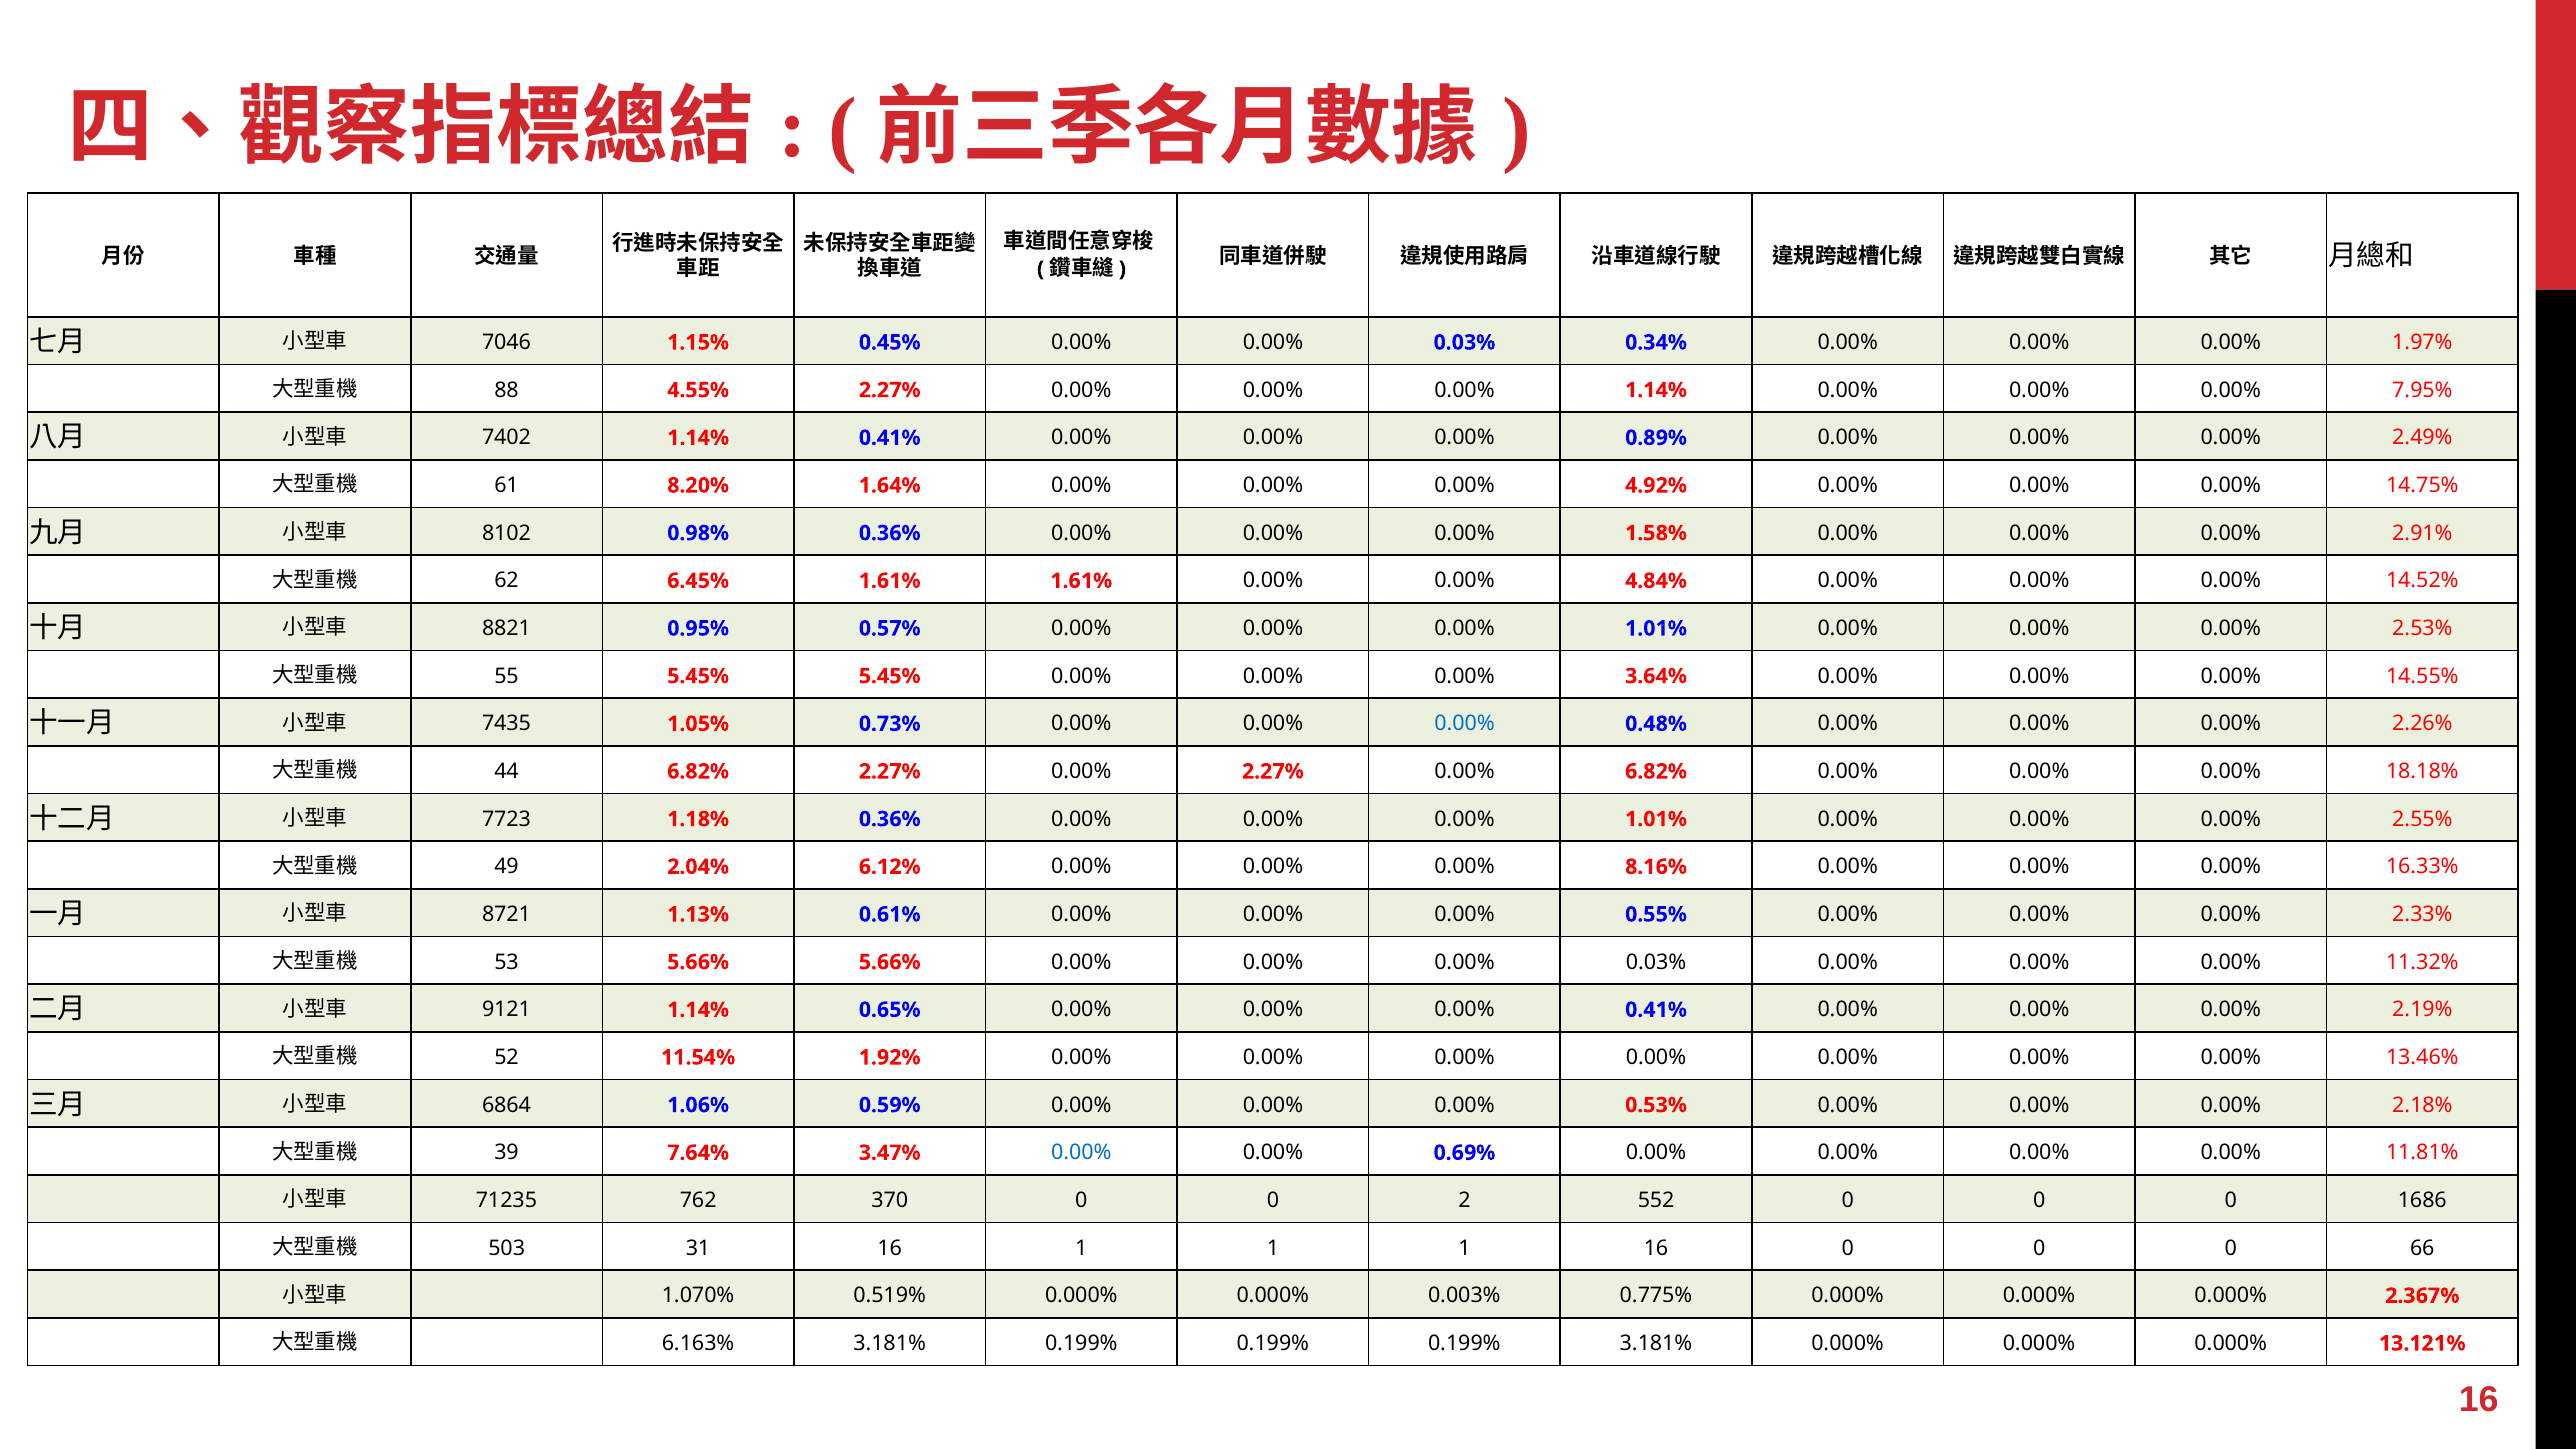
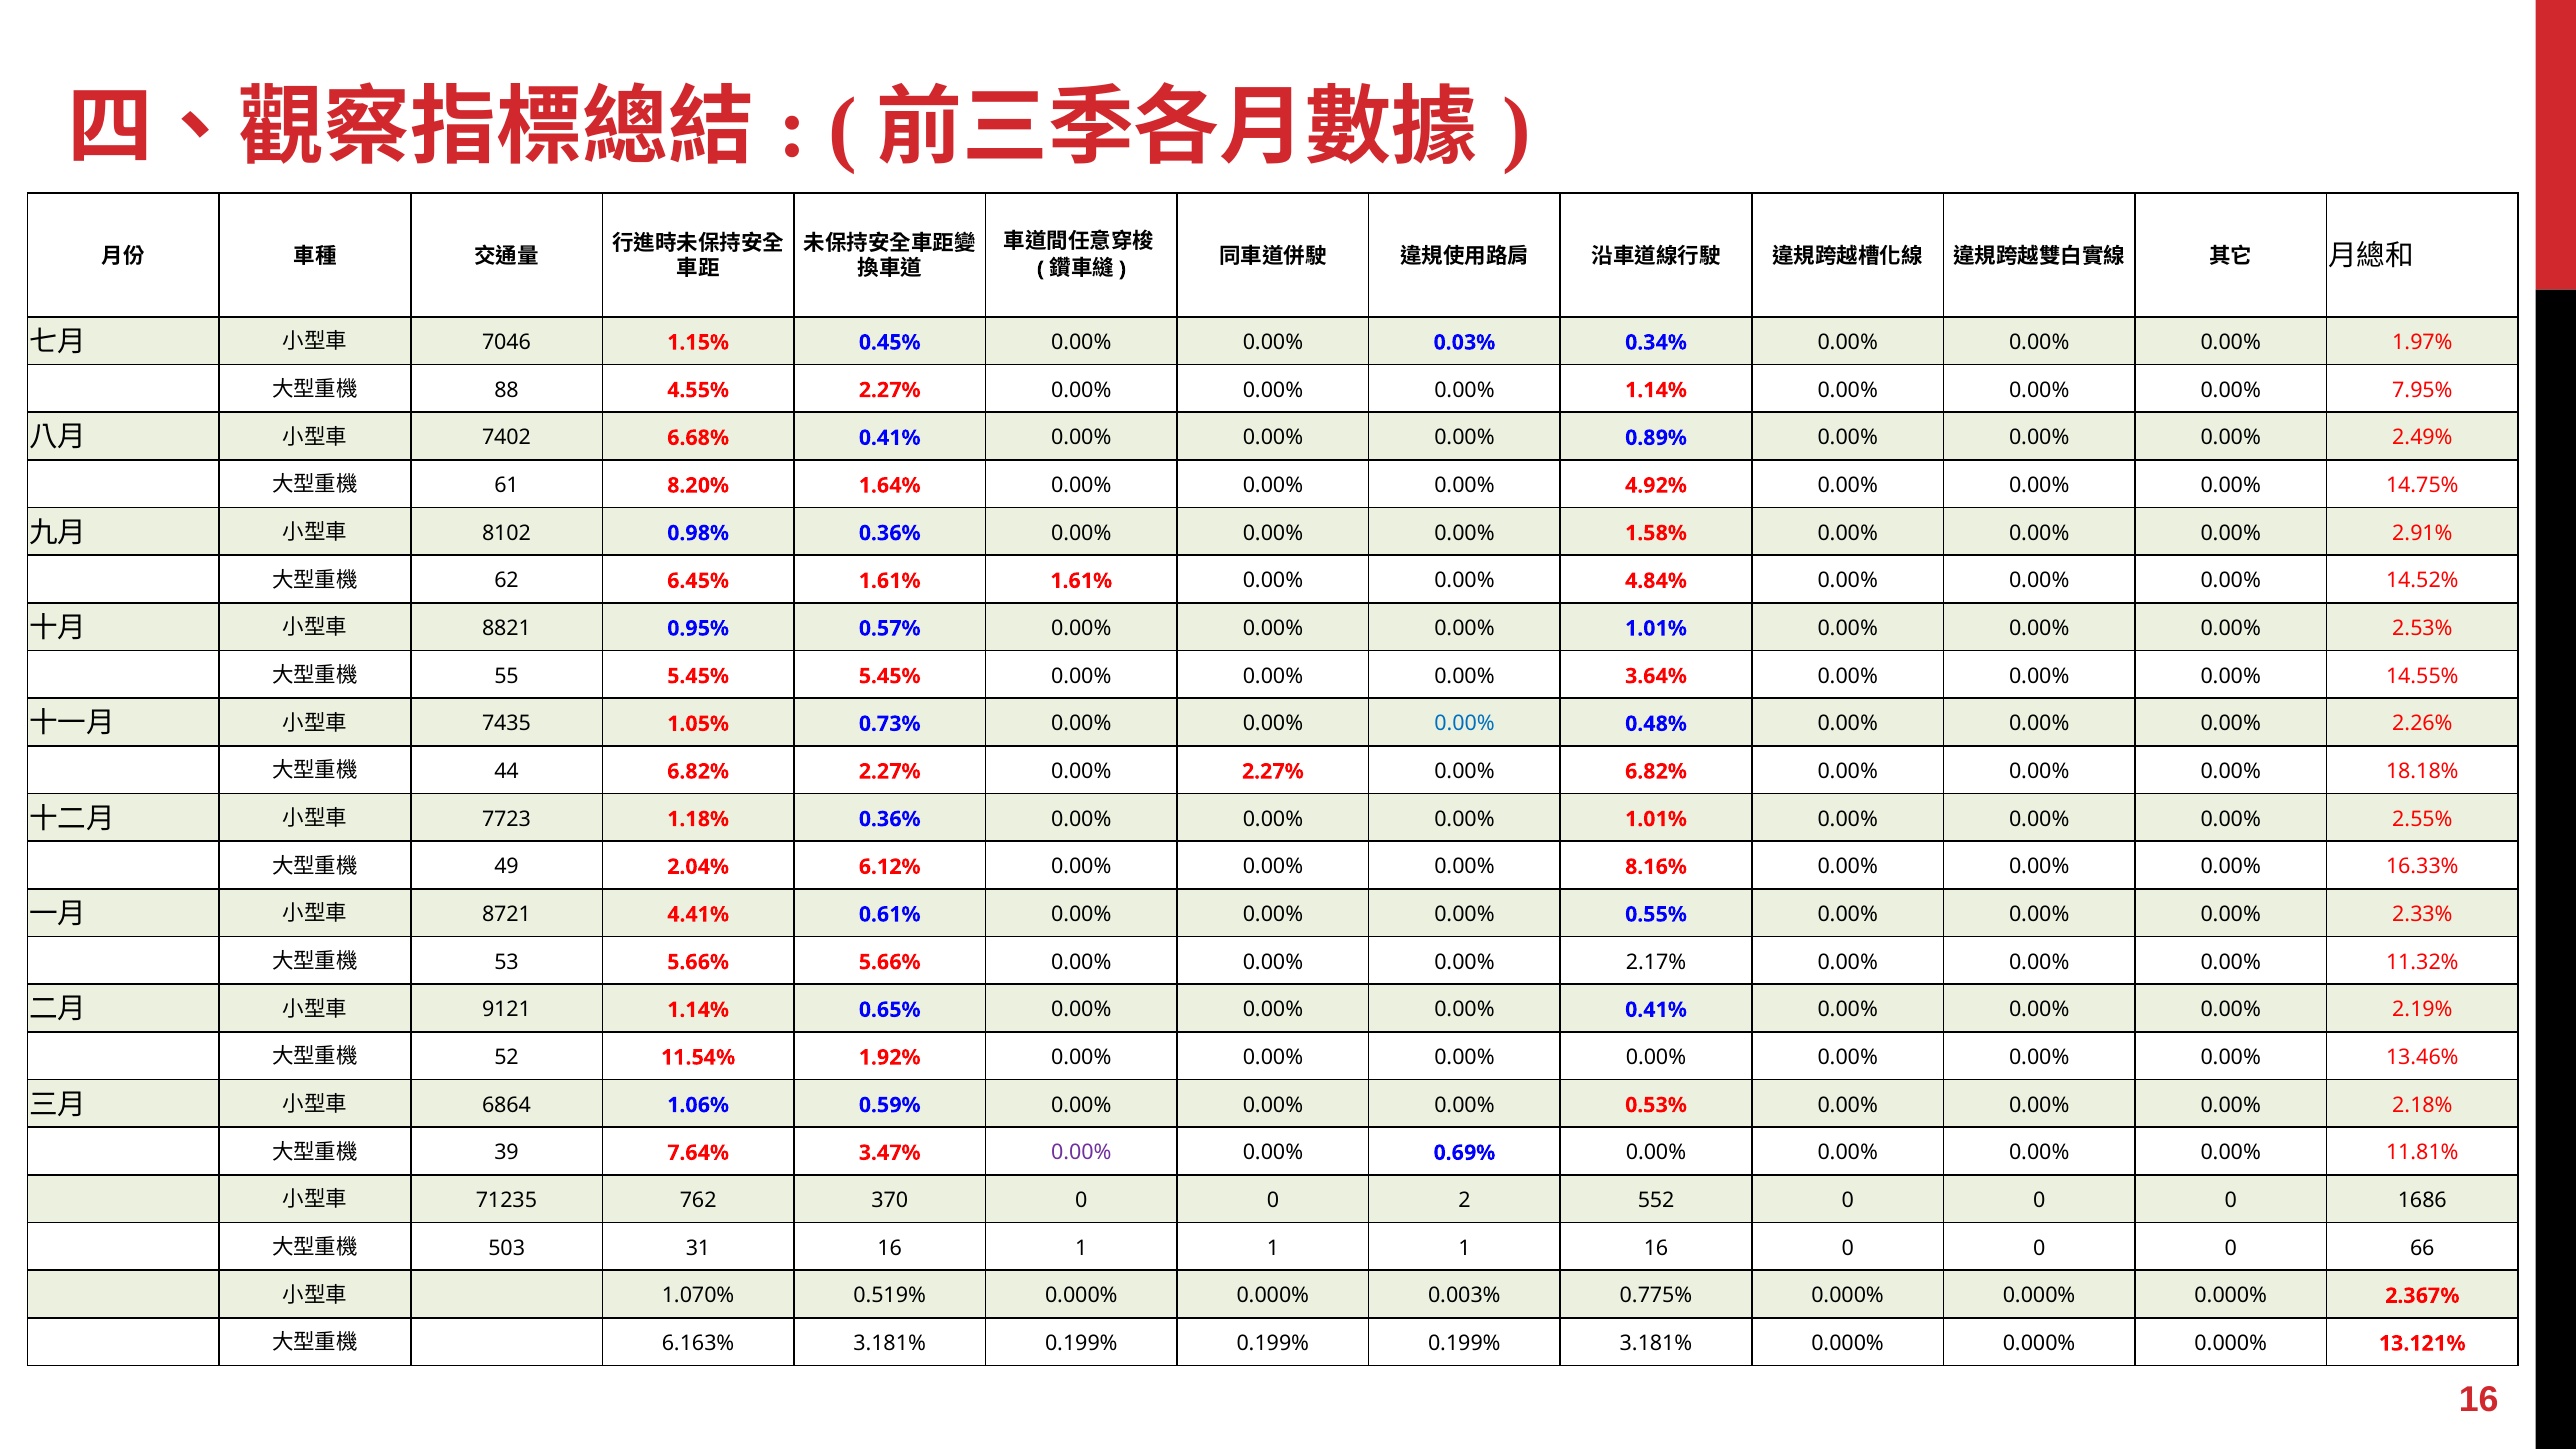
7402 1.14%: 1.14% -> 6.68%
1.13%: 1.13% -> 4.41%
0.00% 0.00% 0.00% 0.03%: 0.03% -> 2.17%
0.00% at (1081, 1153) colour: blue -> purple
